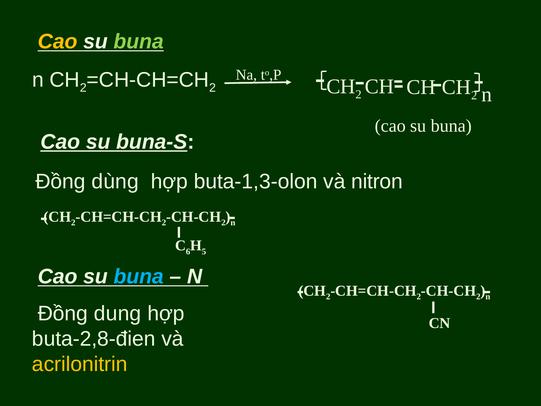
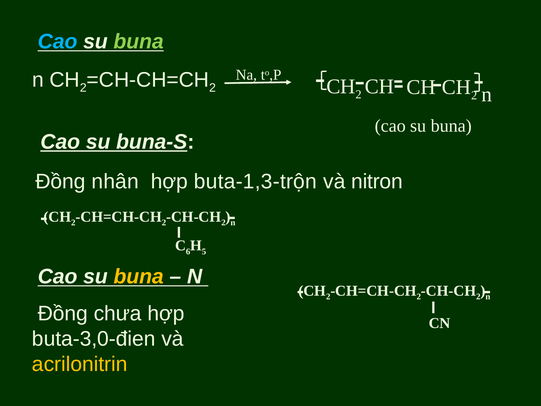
Cao at (58, 42) colour: yellow -> light blue
dùng: dùng -> nhân
buta-1,3-olon: buta-1,3-olon -> buta-1,3-trộn
buna at (139, 277) colour: light blue -> yellow
dung: dung -> chưa
buta-2,8-đien: buta-2,8-đien -> buta-3,0-đien
